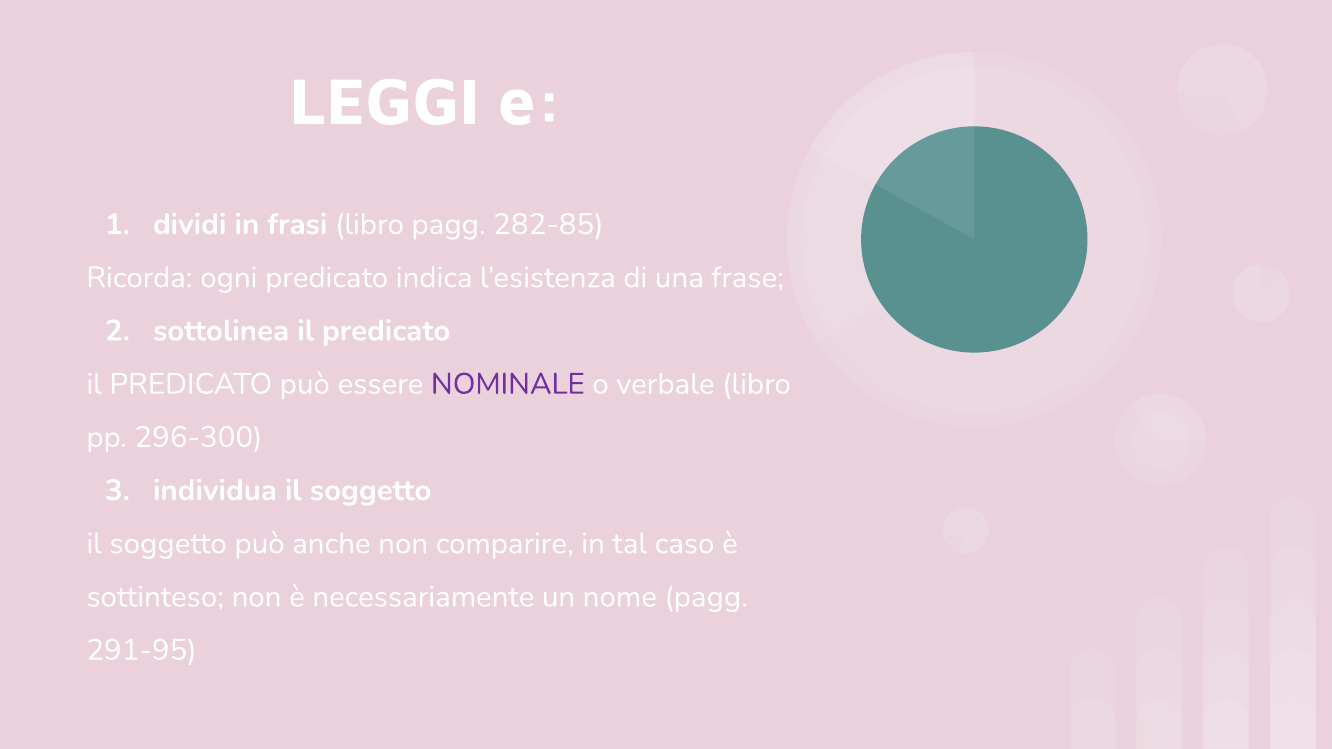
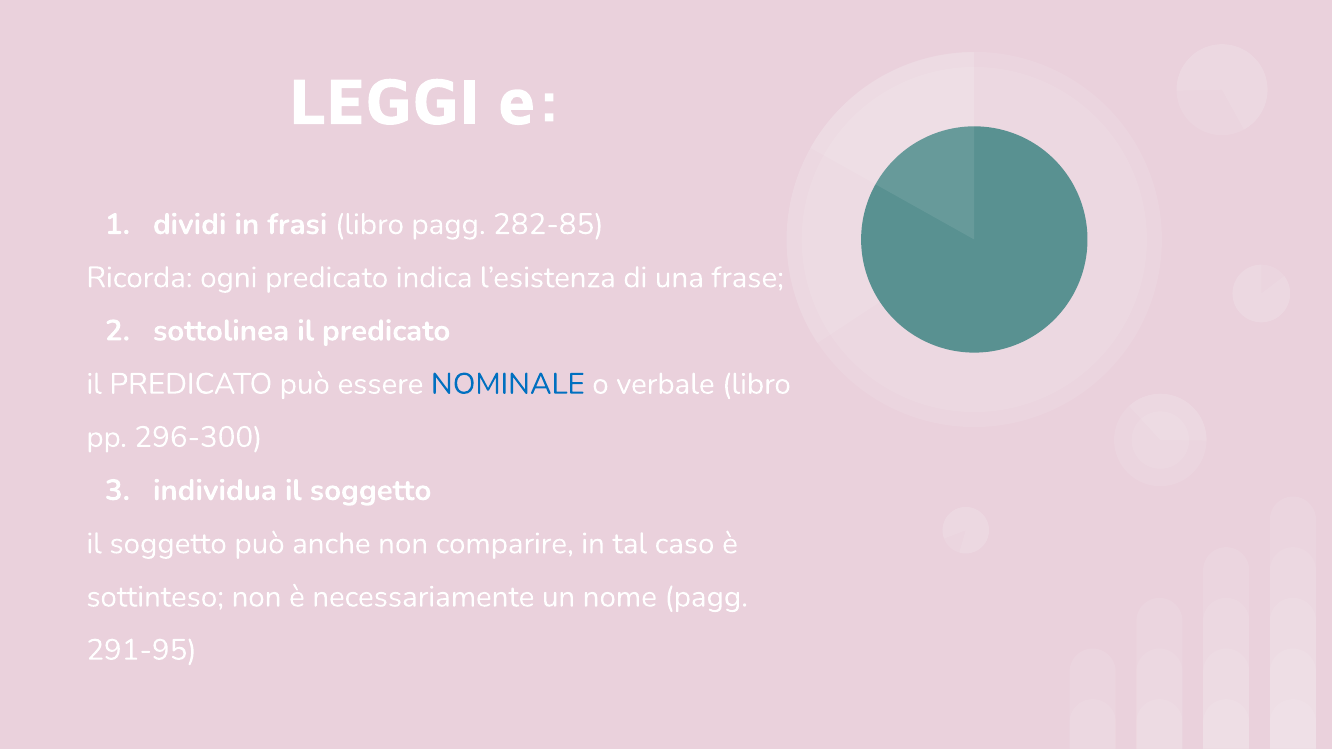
NOMINALE colour: purple -> blue
